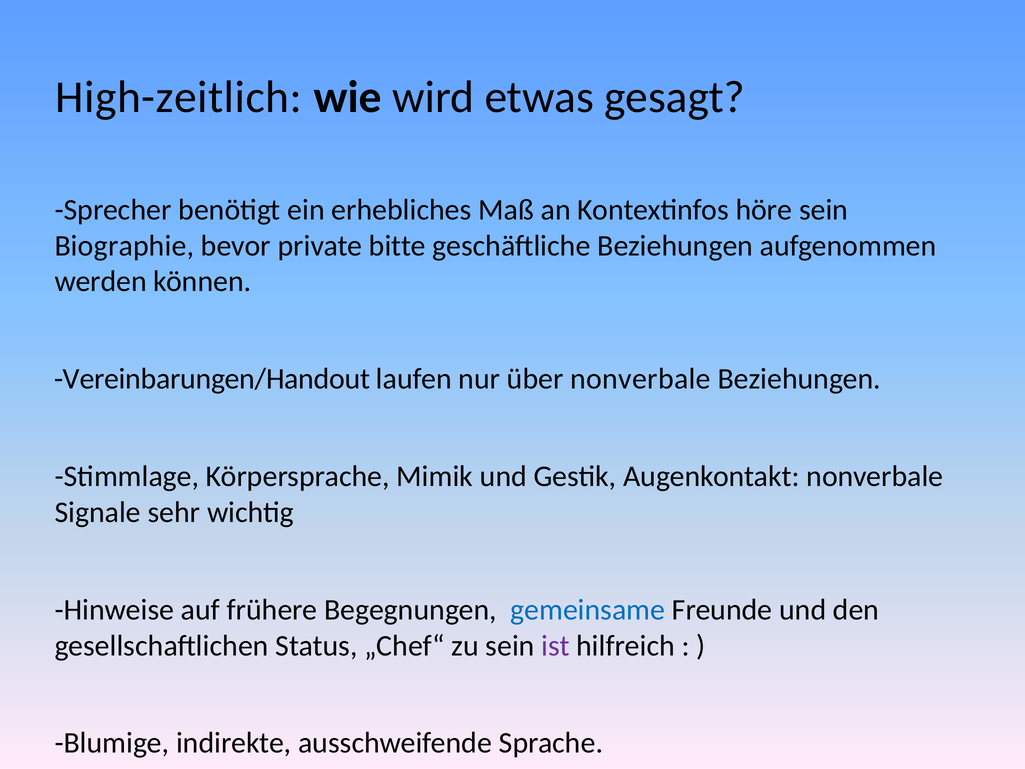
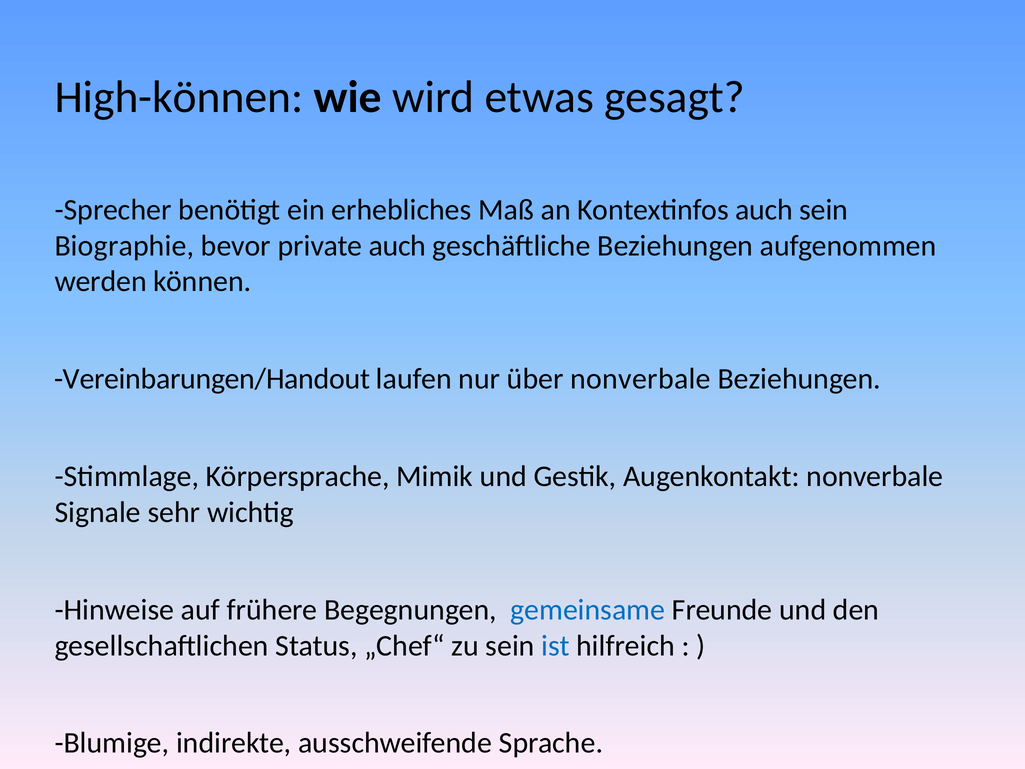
High-zeitlich: High-zeitlich -> High-können
Kontextinfos höre: höre -> auch
private bitte: bitte -> auch
ist colour: purple -> blue
